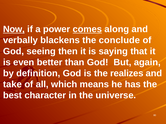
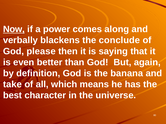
comes underline: present -> none
seeing: seeing -> please
realizes: realizes -> banana
